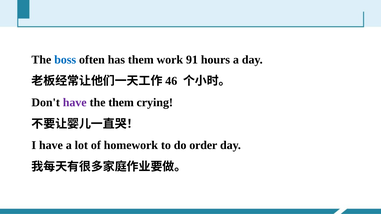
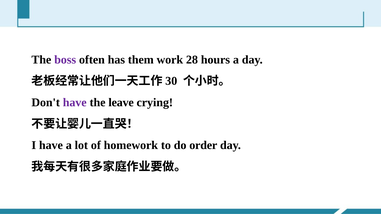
boss colour: blue -> purple
91: 91 -> 28
46: 46 -> 30
the them: them -> leave
